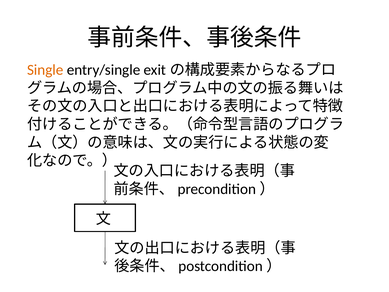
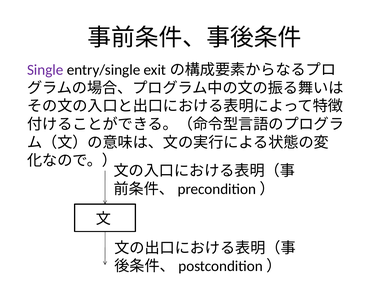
Single colour: orange -> purple
